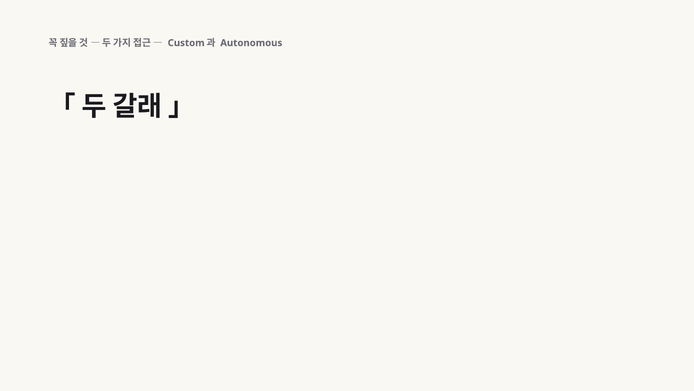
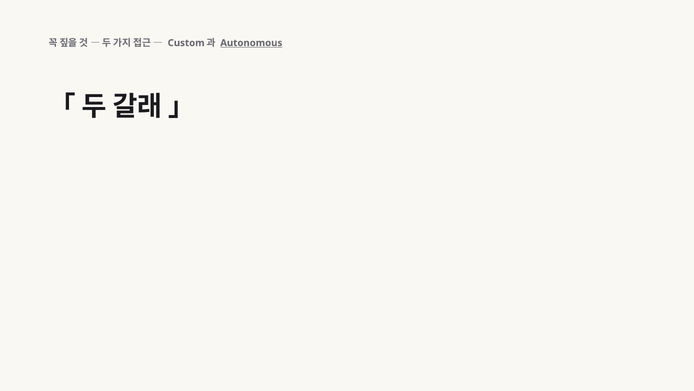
Autonomous underline: none -> present
